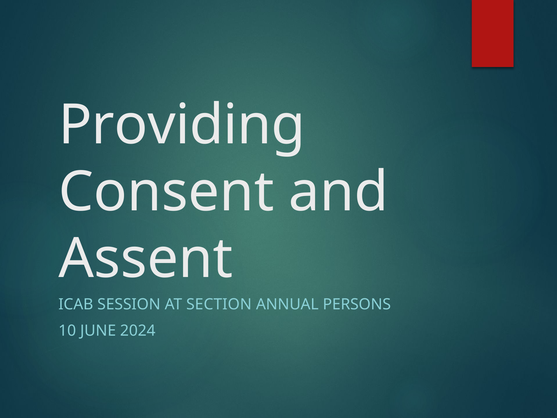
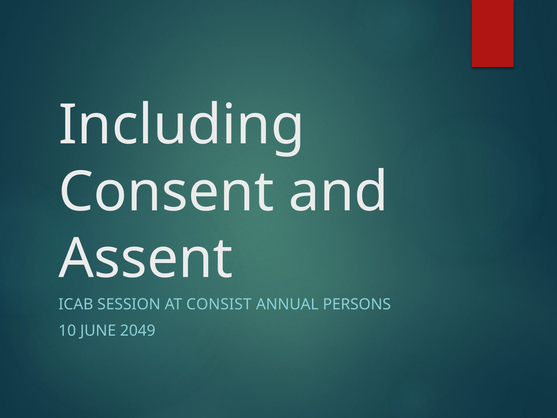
Providing: Providing -> Including
SECTION: SECTION -> CONSIST
2024: 2024 -> 2049
